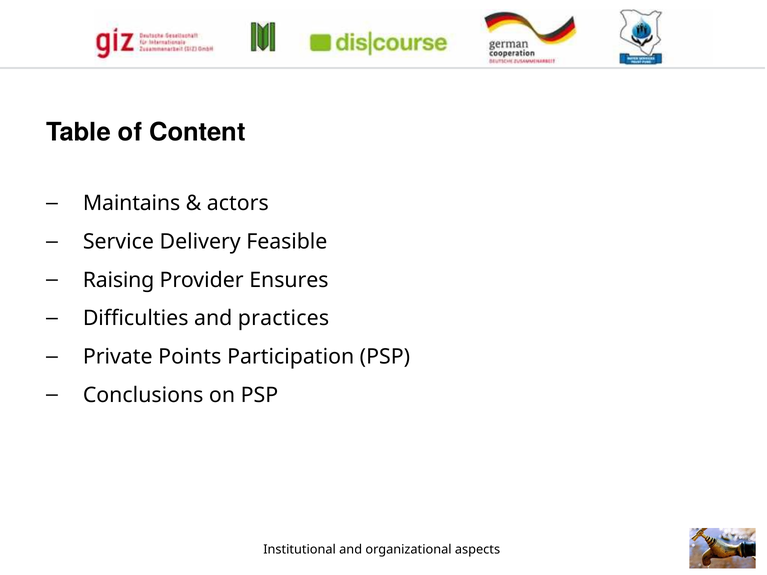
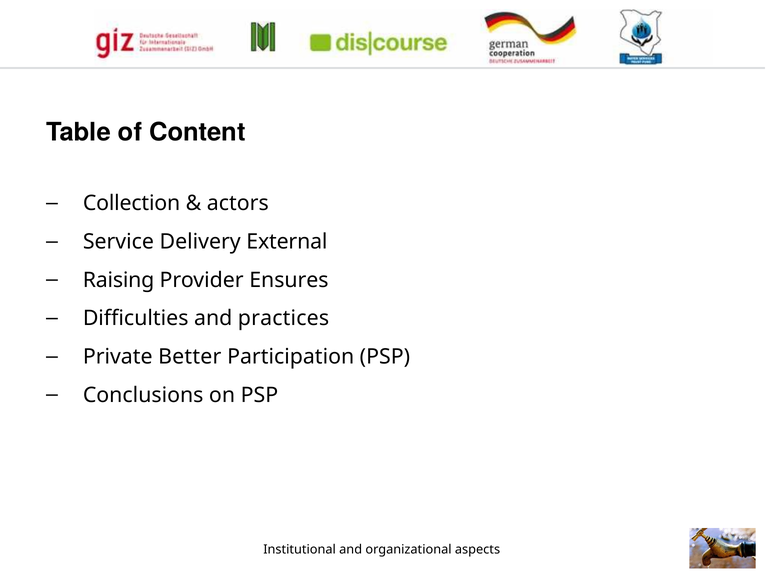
Maintains: Maintains -> Collection
Feasible: Feasible -> External
Points: Points -> Better
